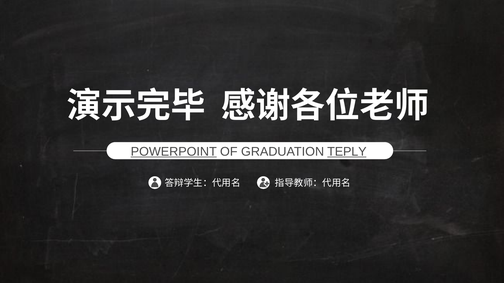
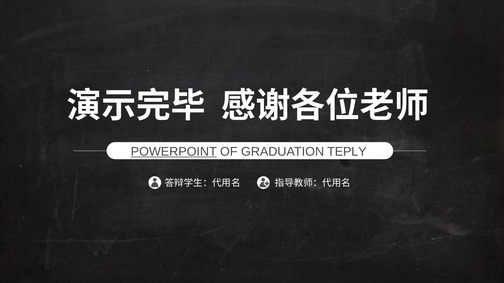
TEPLY underline: present -> none
